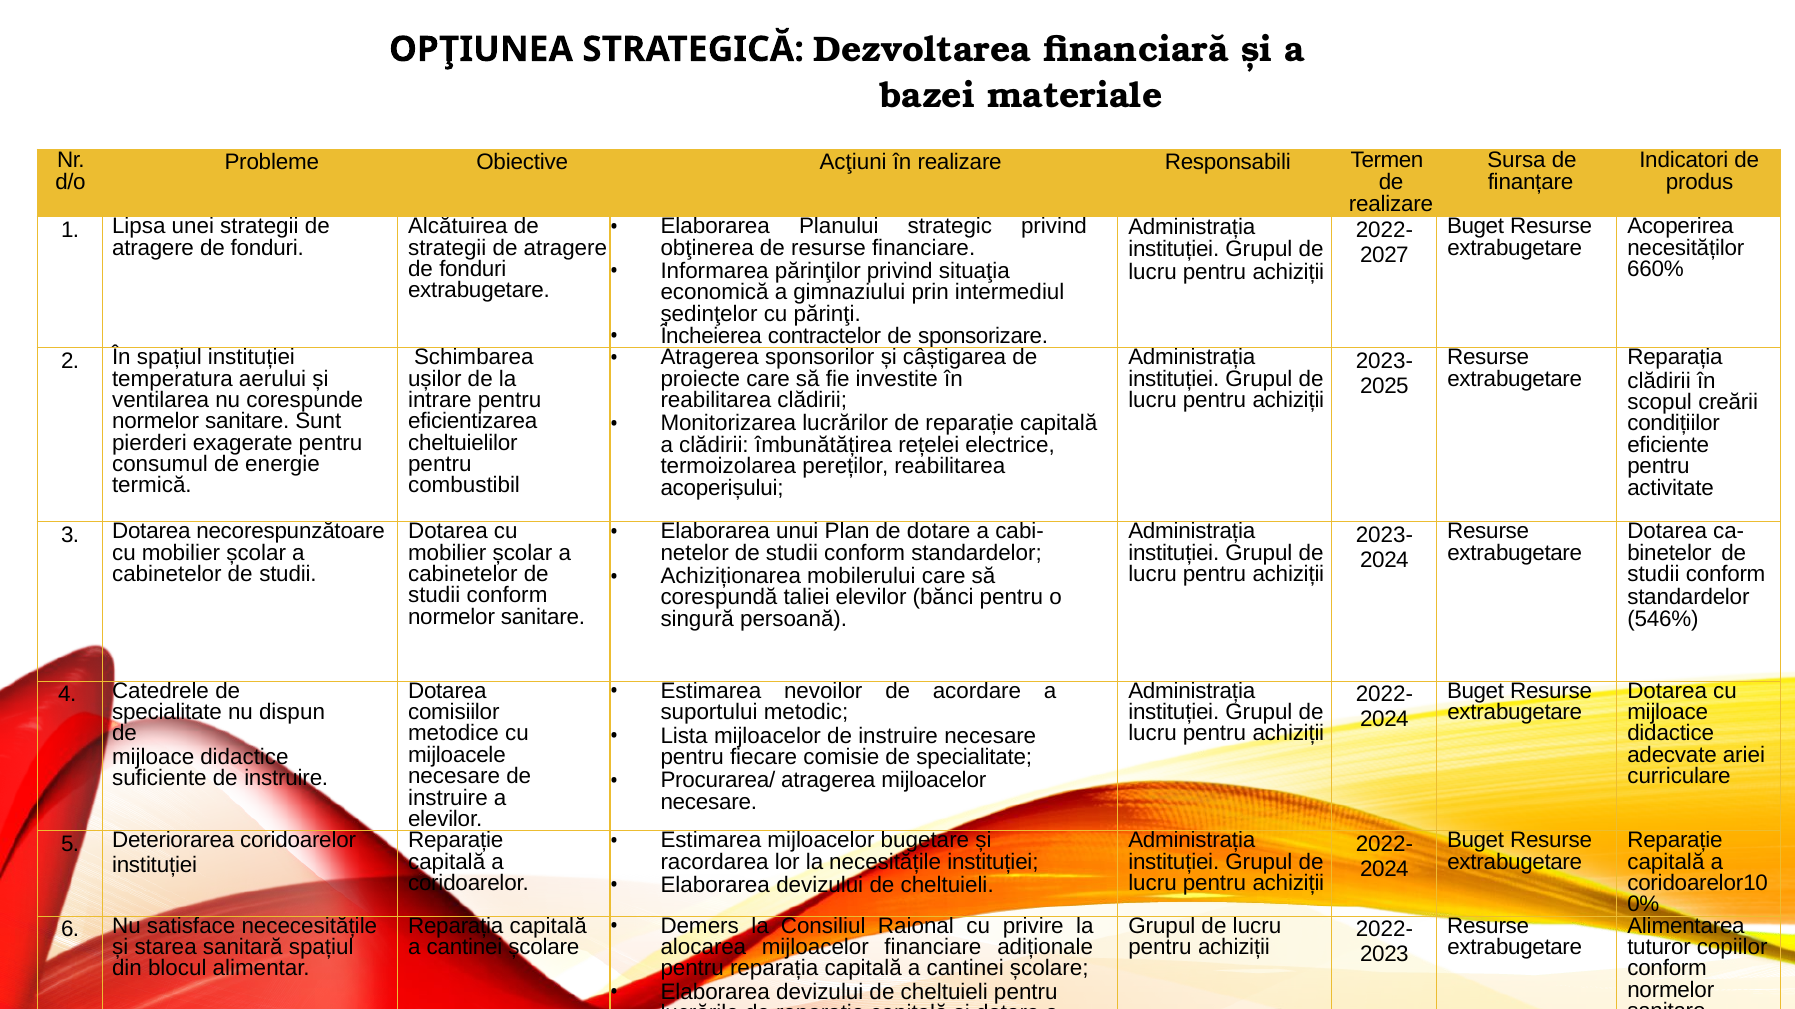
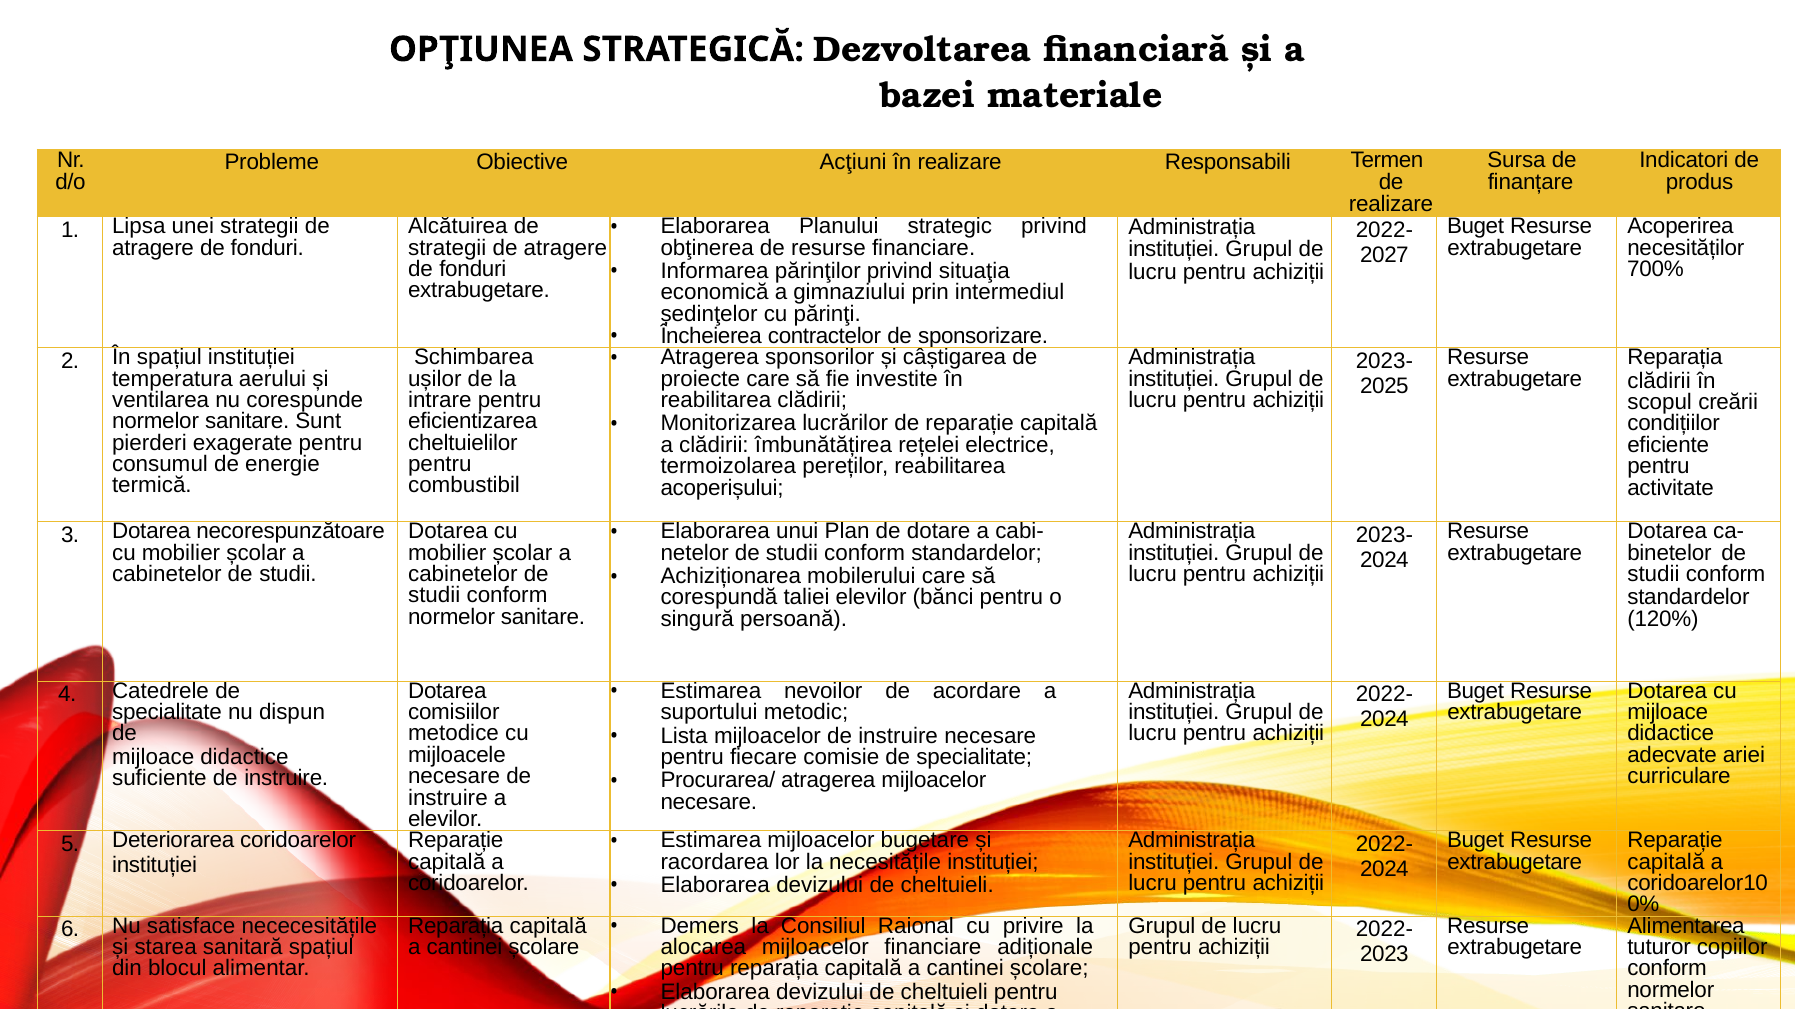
660%: 660% -> 700%
546%: 546% -> 120%
